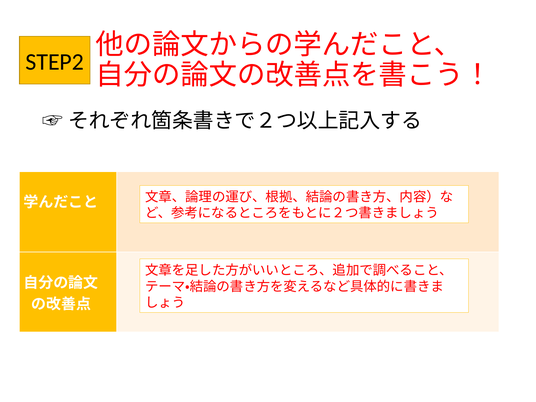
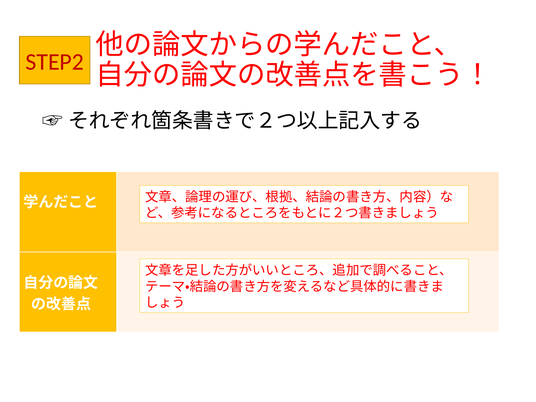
STEP2 colour: black -> red
